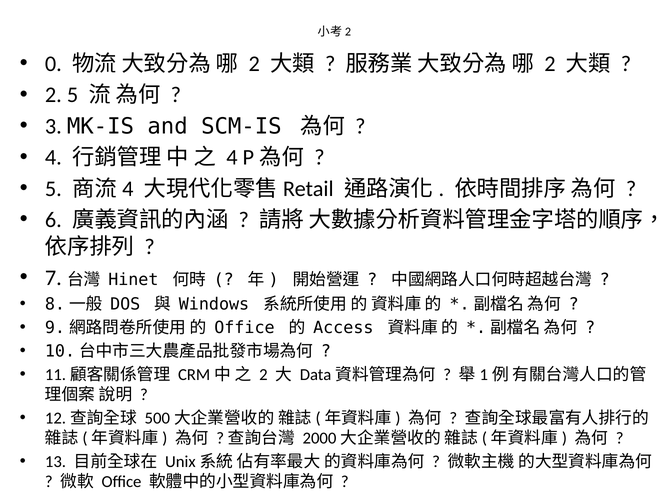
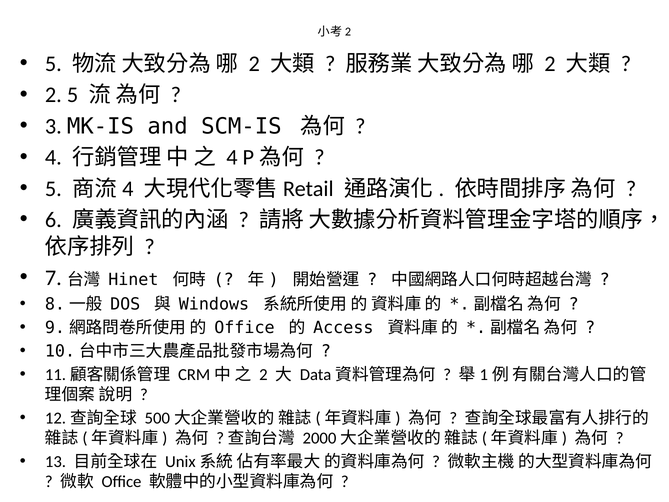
0 at (53, 64): 0 -> 5
